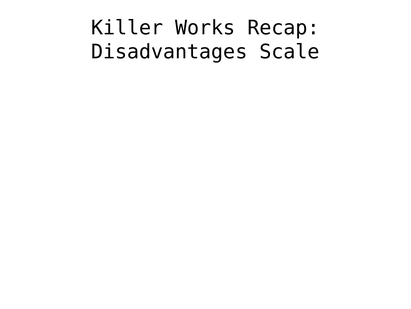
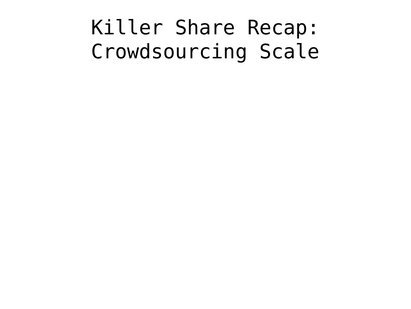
Killer Works: Works -> Share
Disadvantages: Disadvantages -> Crowdsourcing
